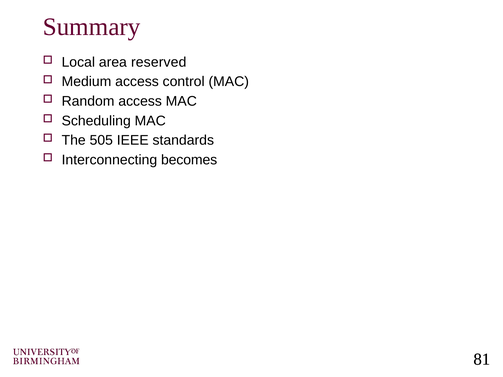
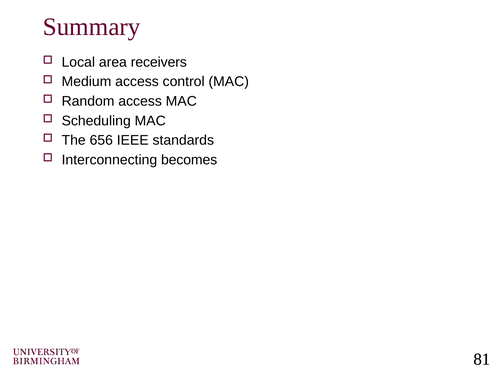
reserved: reserved -> receivers
505: 505 -> 656
